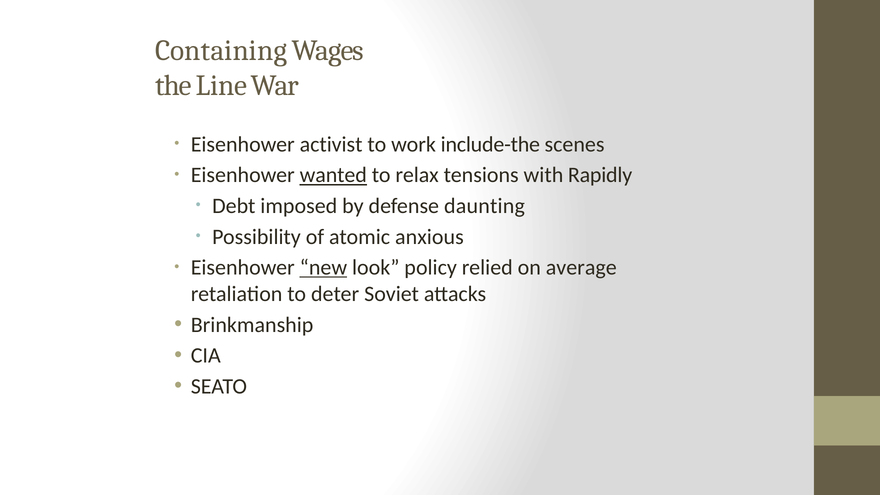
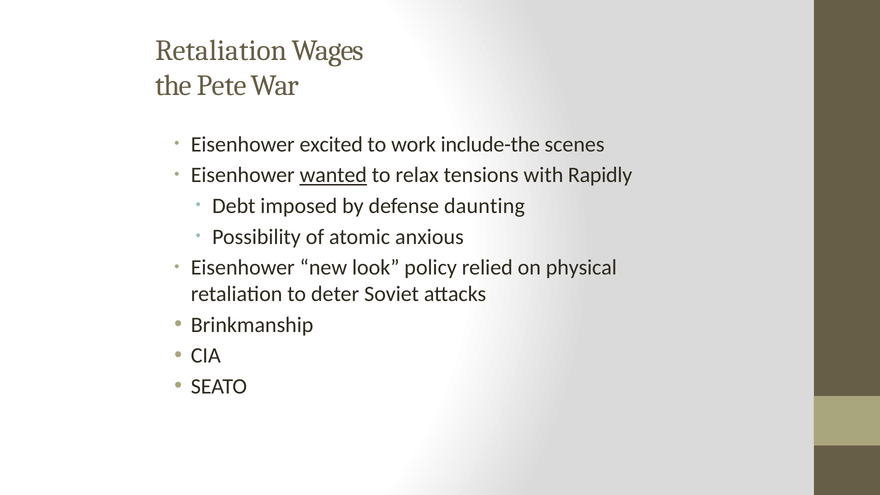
Containing at (221, 50): Containing -> Retaliation
Line: Line -> Pete
activist: activist -> excited
new underline: present -> none
average: average -> physical
